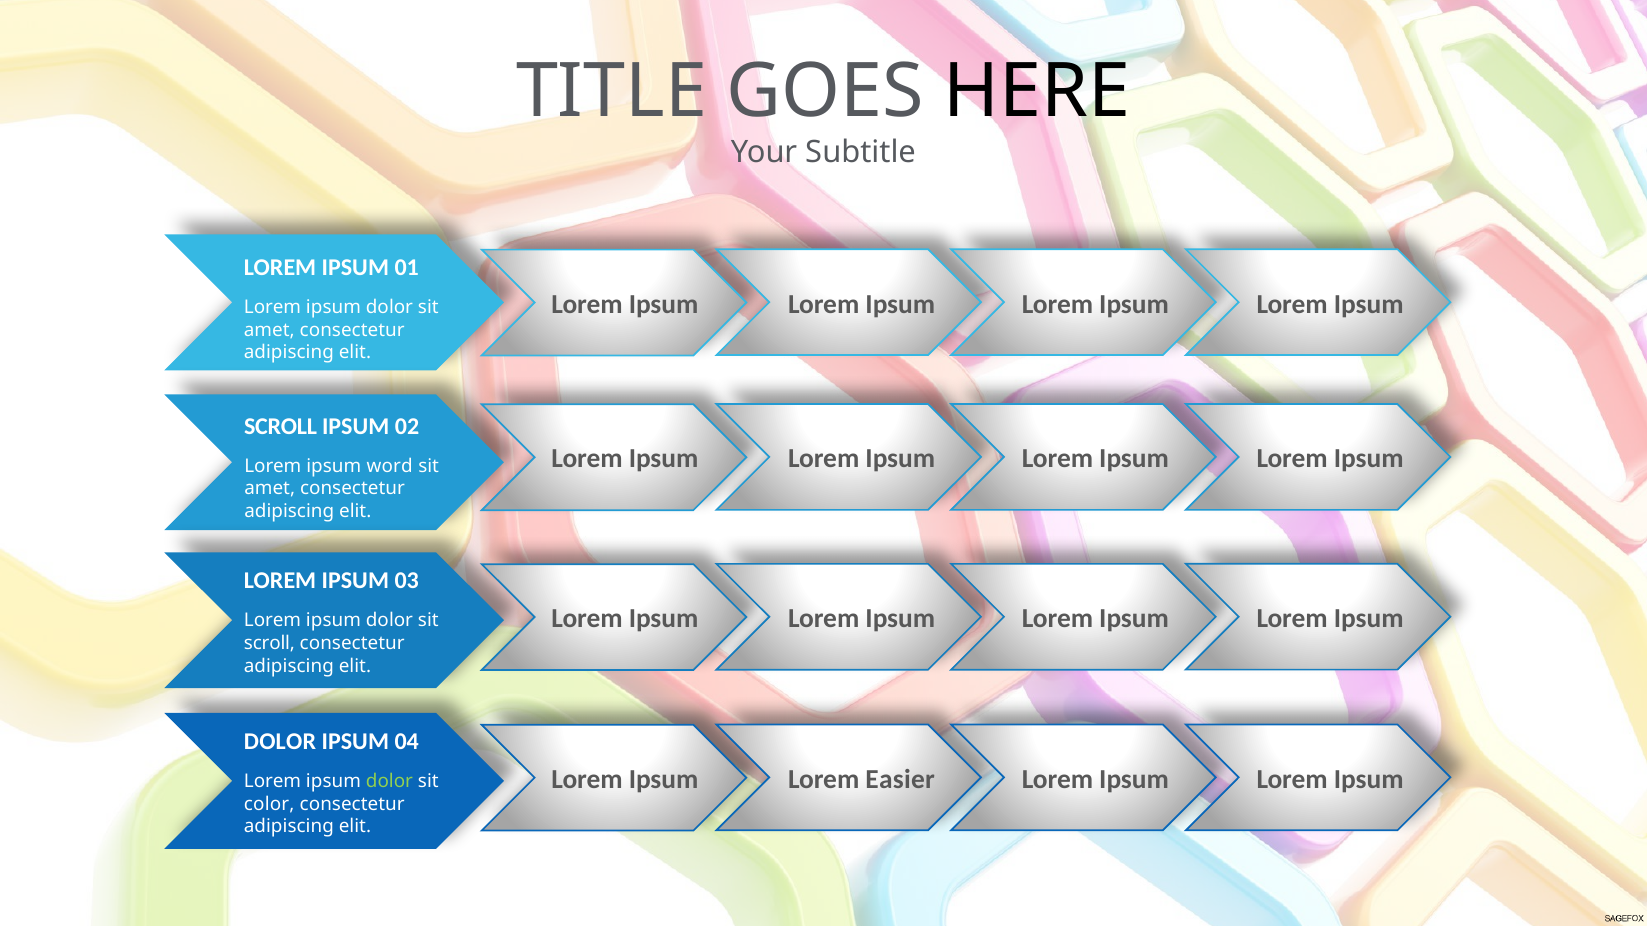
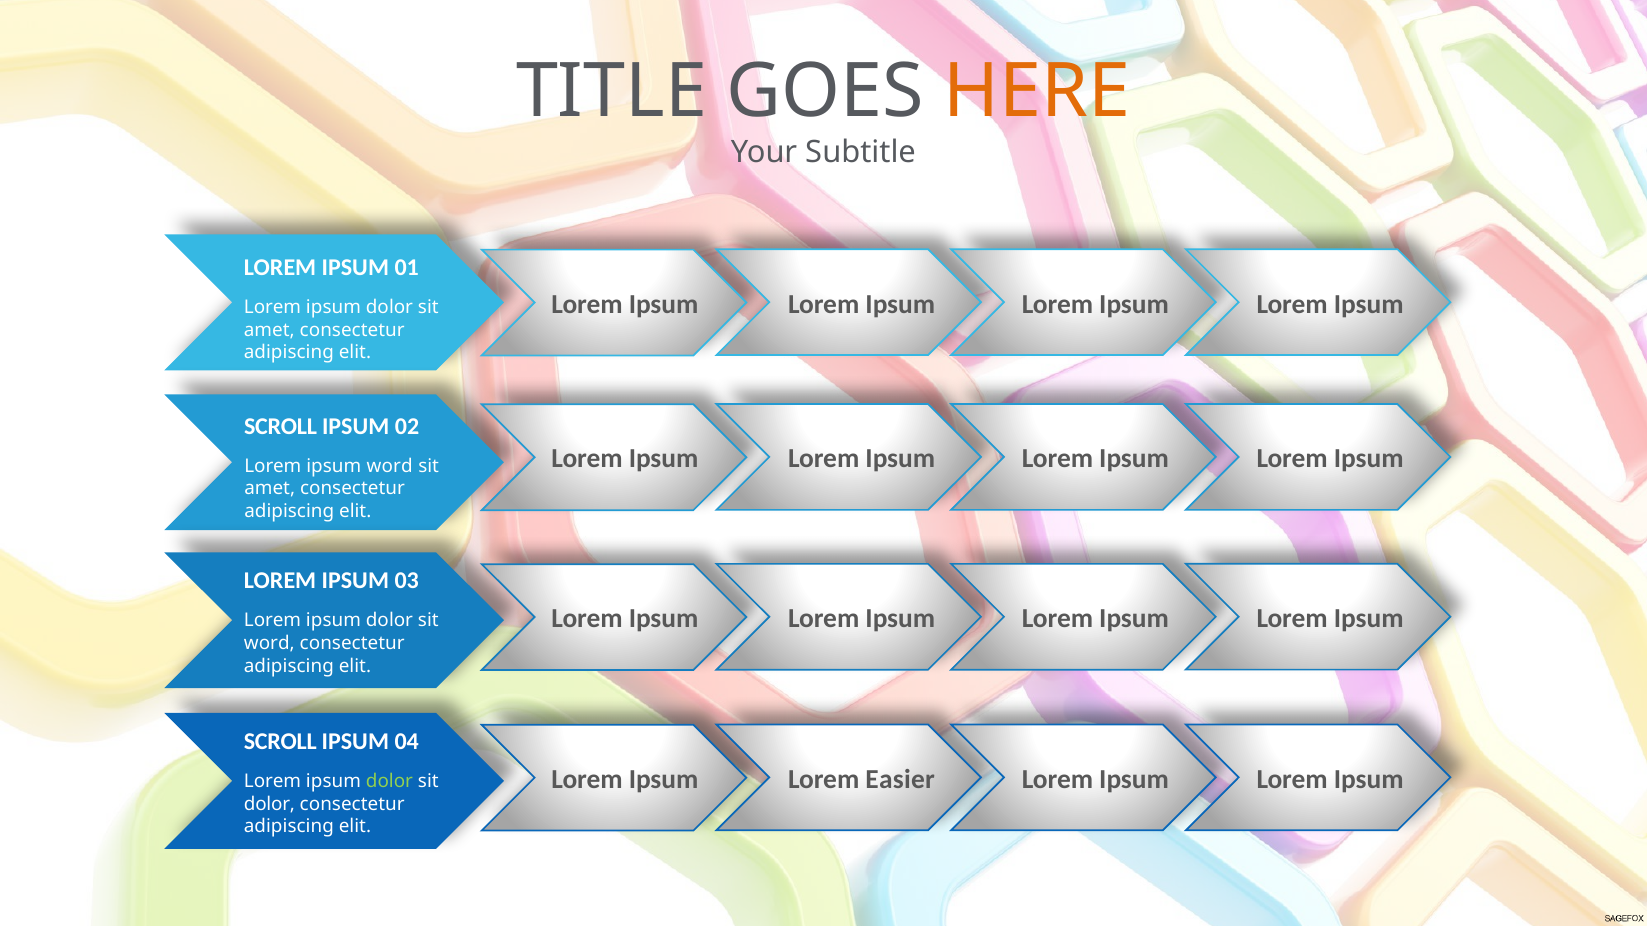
HERE colour: black -> orange
scroll at (269, 644): scroll -> word
DOLOR at (280, 742): DOLOR -> SCROLL
color at (269, 804): color -> dolor
